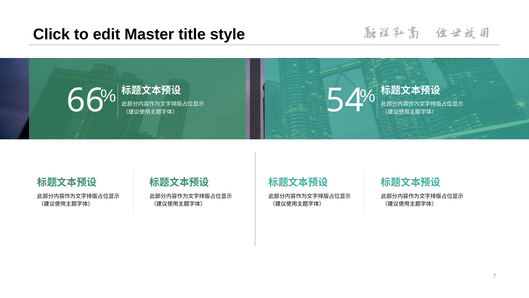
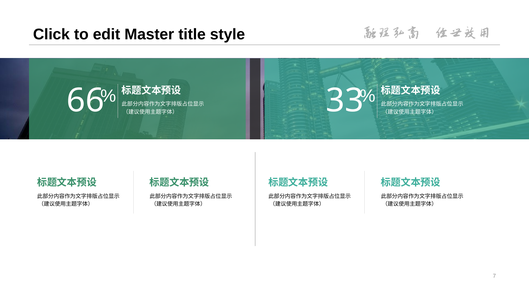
54: 54 -> 33
